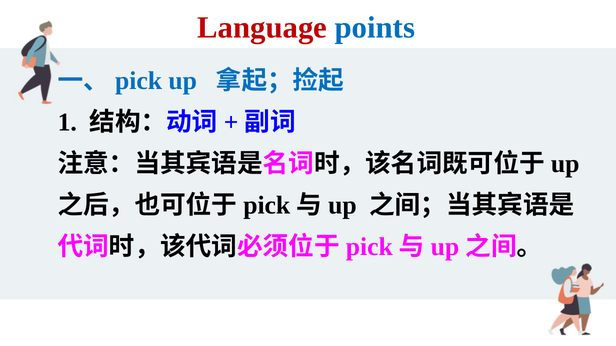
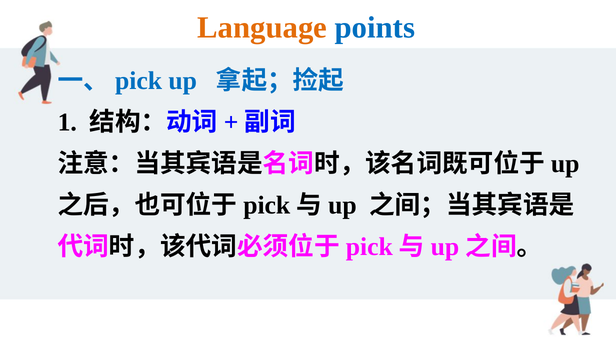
Language colour: red -> orange
